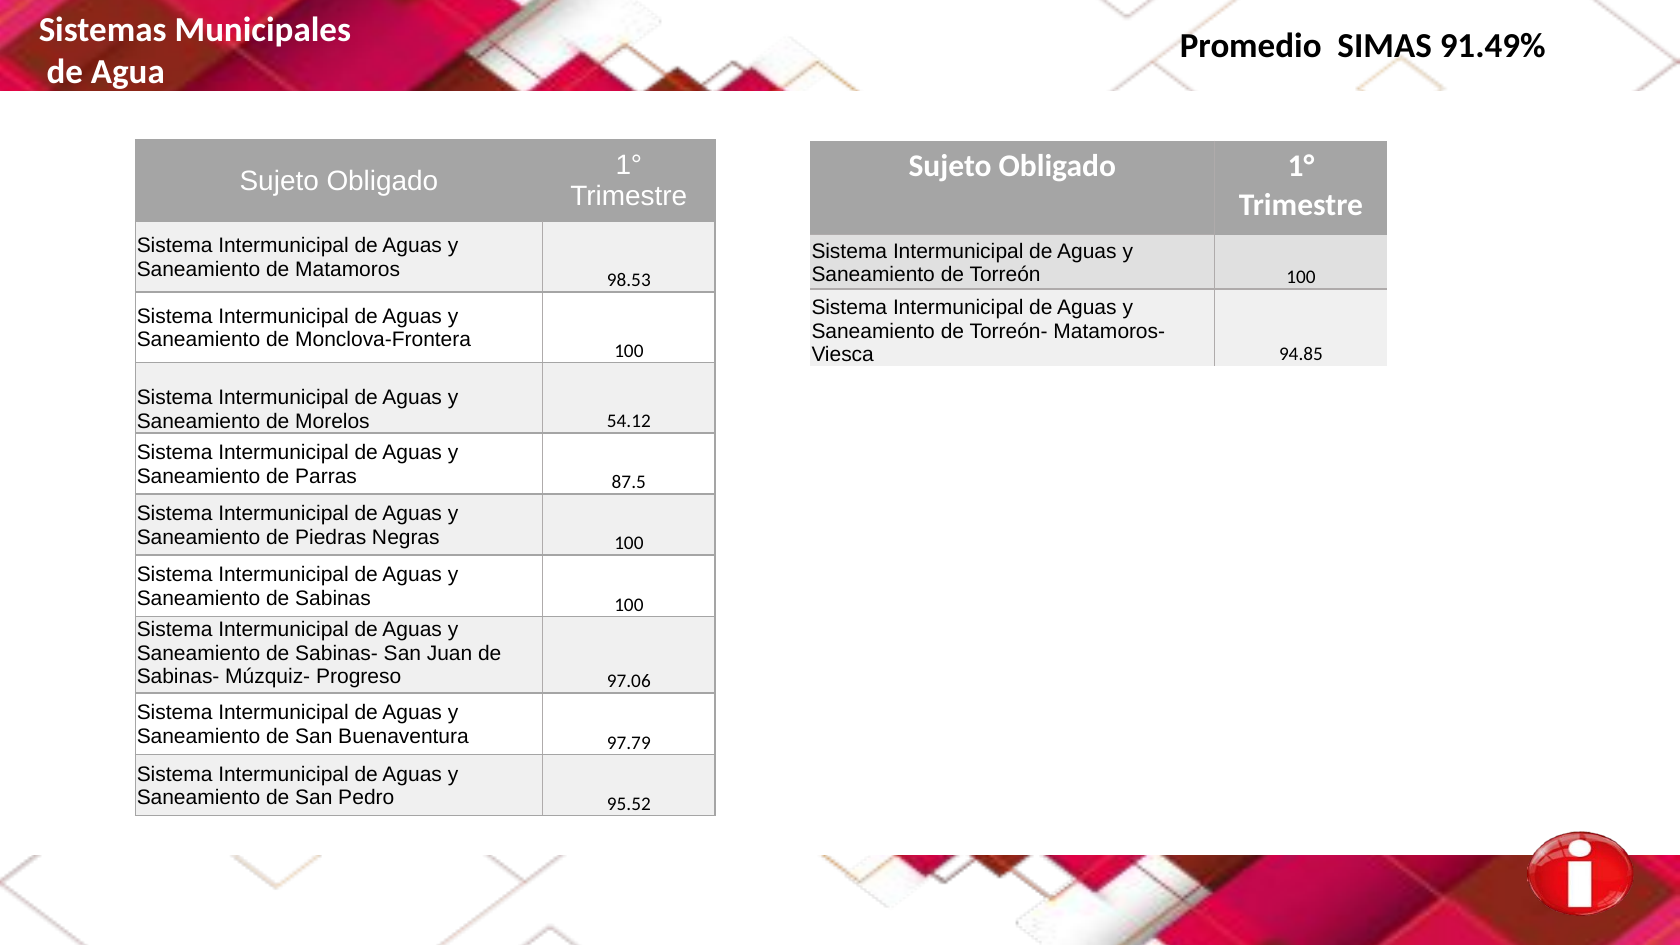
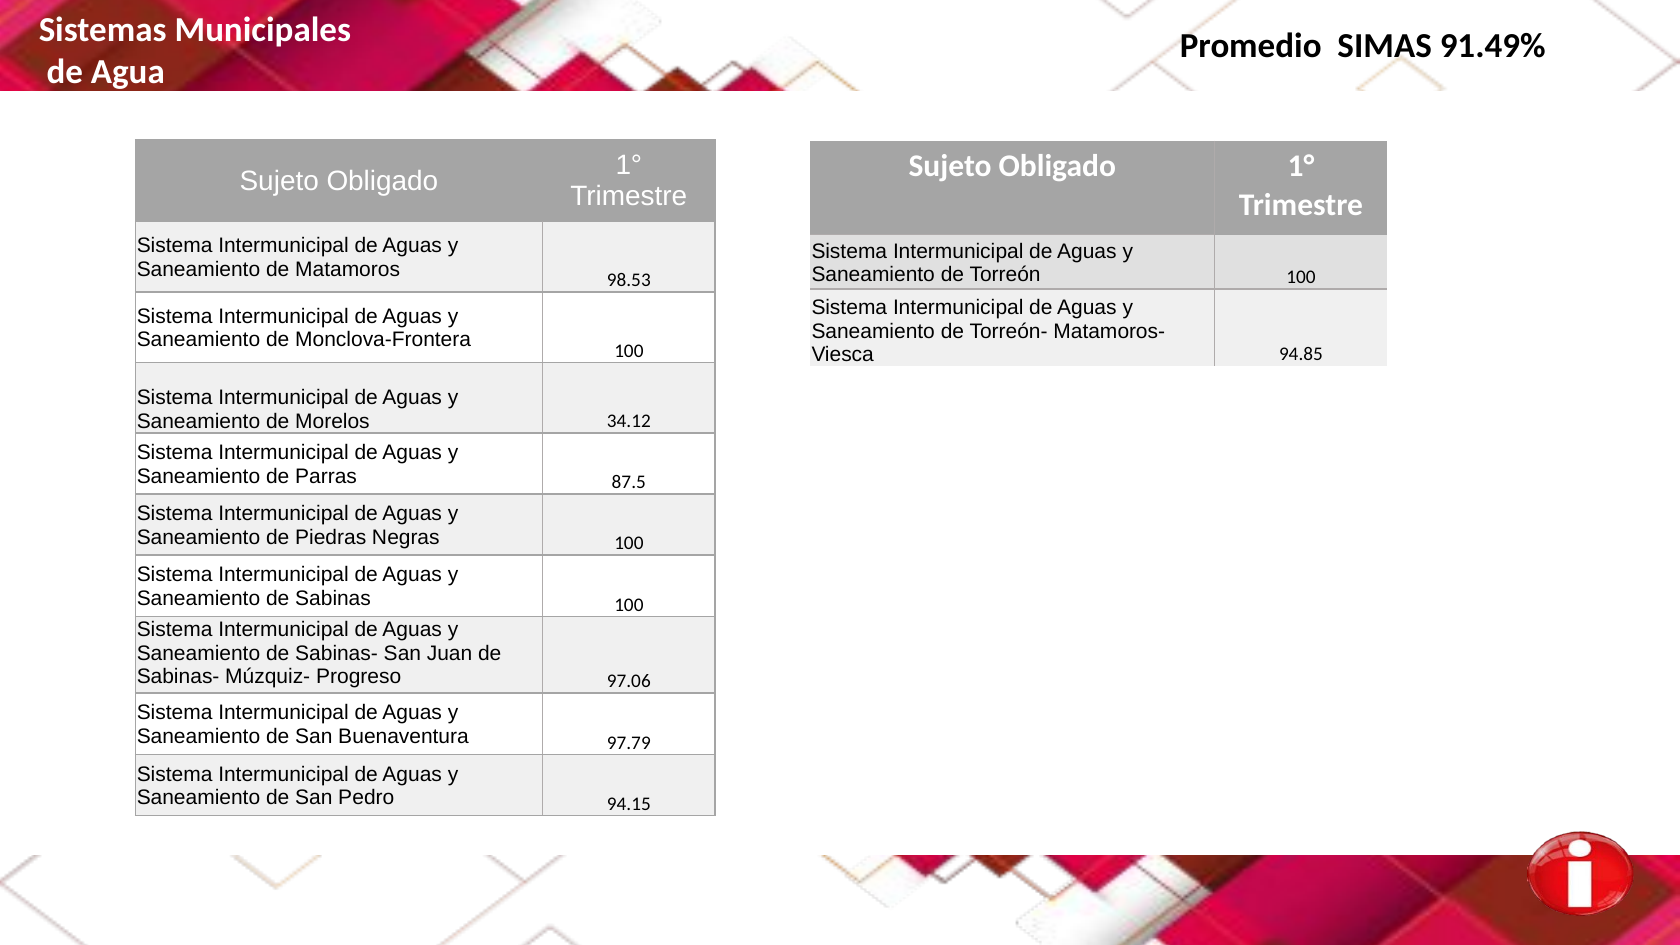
54.12: 54.12 -> 34.12
95.52: 95.52 -> 94.15
